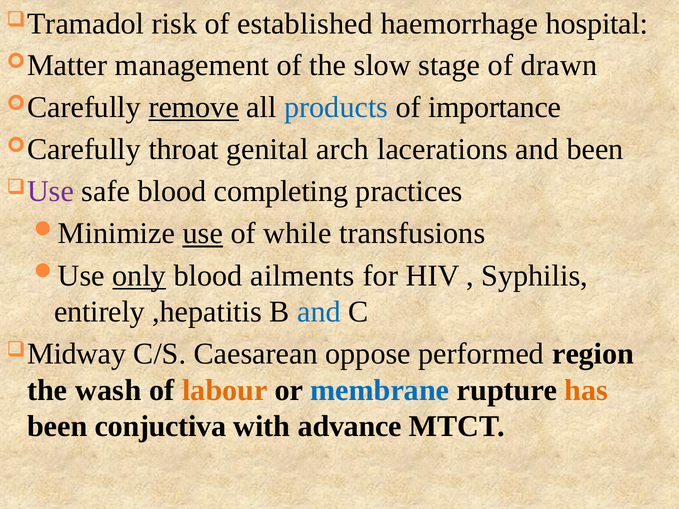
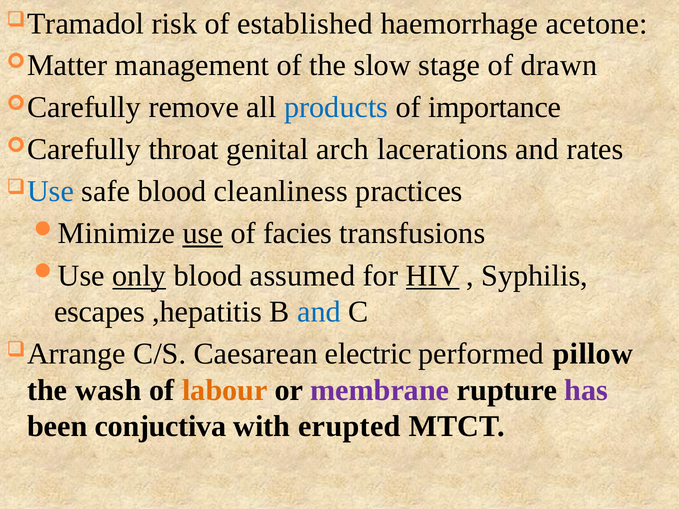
hospital: hospital -> acetone
remove underline: present -> none
and been: been -> rates
Use at (50, 191) colour: purple -> blue
completing: completing -> cleanliness
while: while -> facies
ailments: ailments -> assumed
HIV underline: none -> present
entirely: entirely -> escapes
Midway: Midway -> Arrange
oppose: oppose -> electric
region: region -> pillow
membrane colour: blue -> purple
has colour: orange -> purple
advance: advance -> erupted
